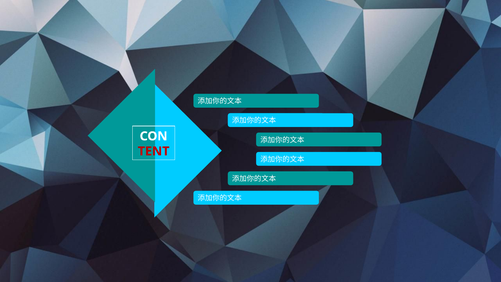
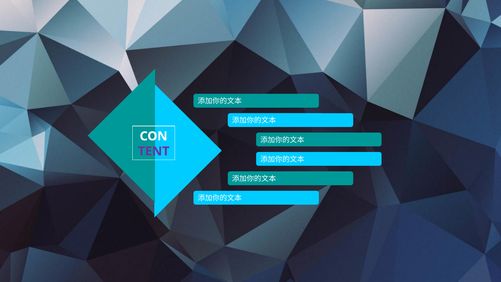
TENT colour: red -> purple
